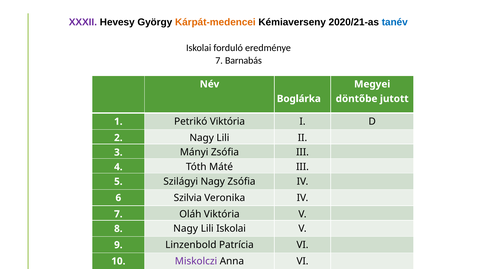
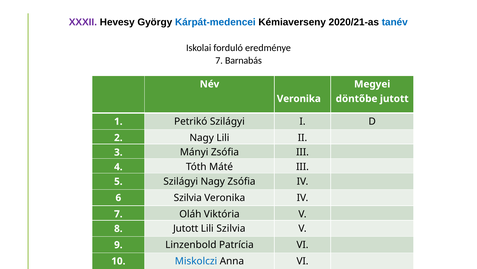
Kárpát-medencei colour: orange -> blue
Boglárka at (299, 98): Boglárka -> Veronika
Petrikó Viktória: Viktória -> Szilágyi
8 Nagy: Nagy -> Jutott
Lili Iskolai: Iskolai -> Szilvia
Miskolczi colour: purple -> blue
